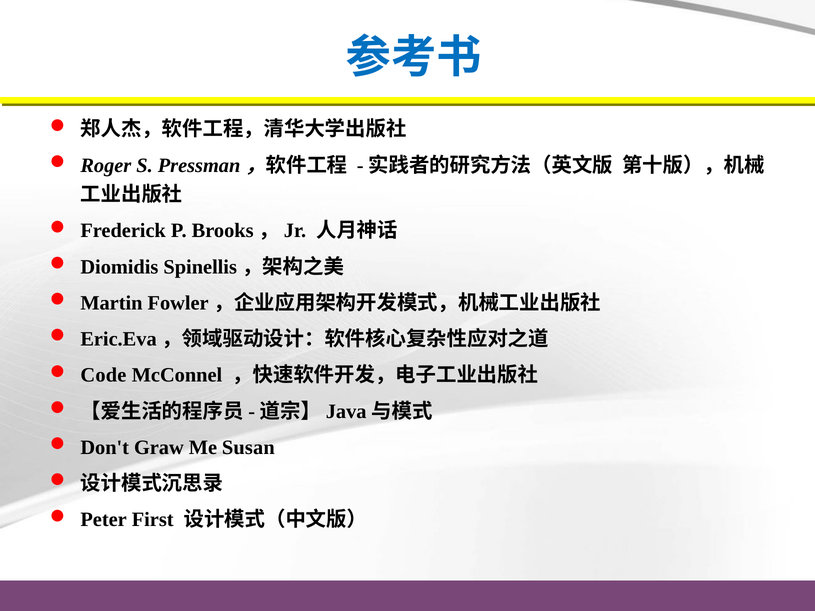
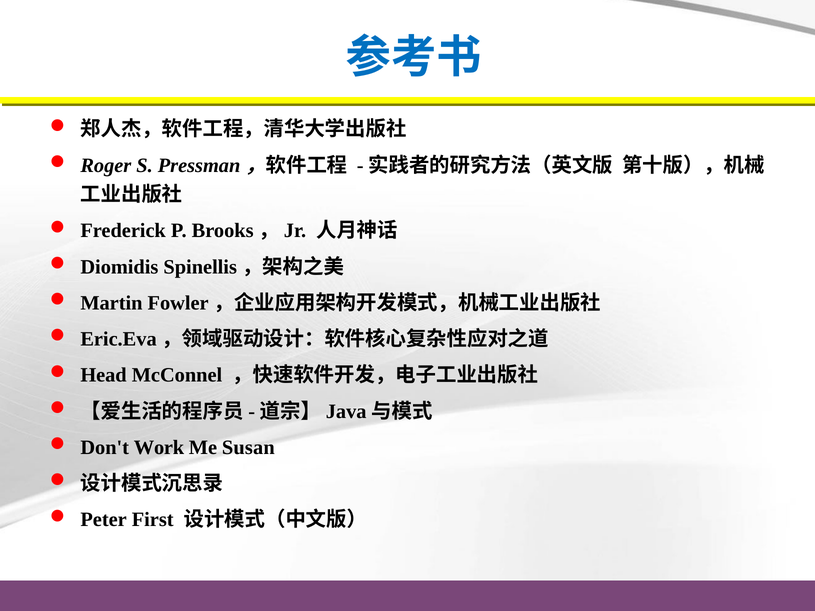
Code: Code -> Head
Graw: Graw -> Work
